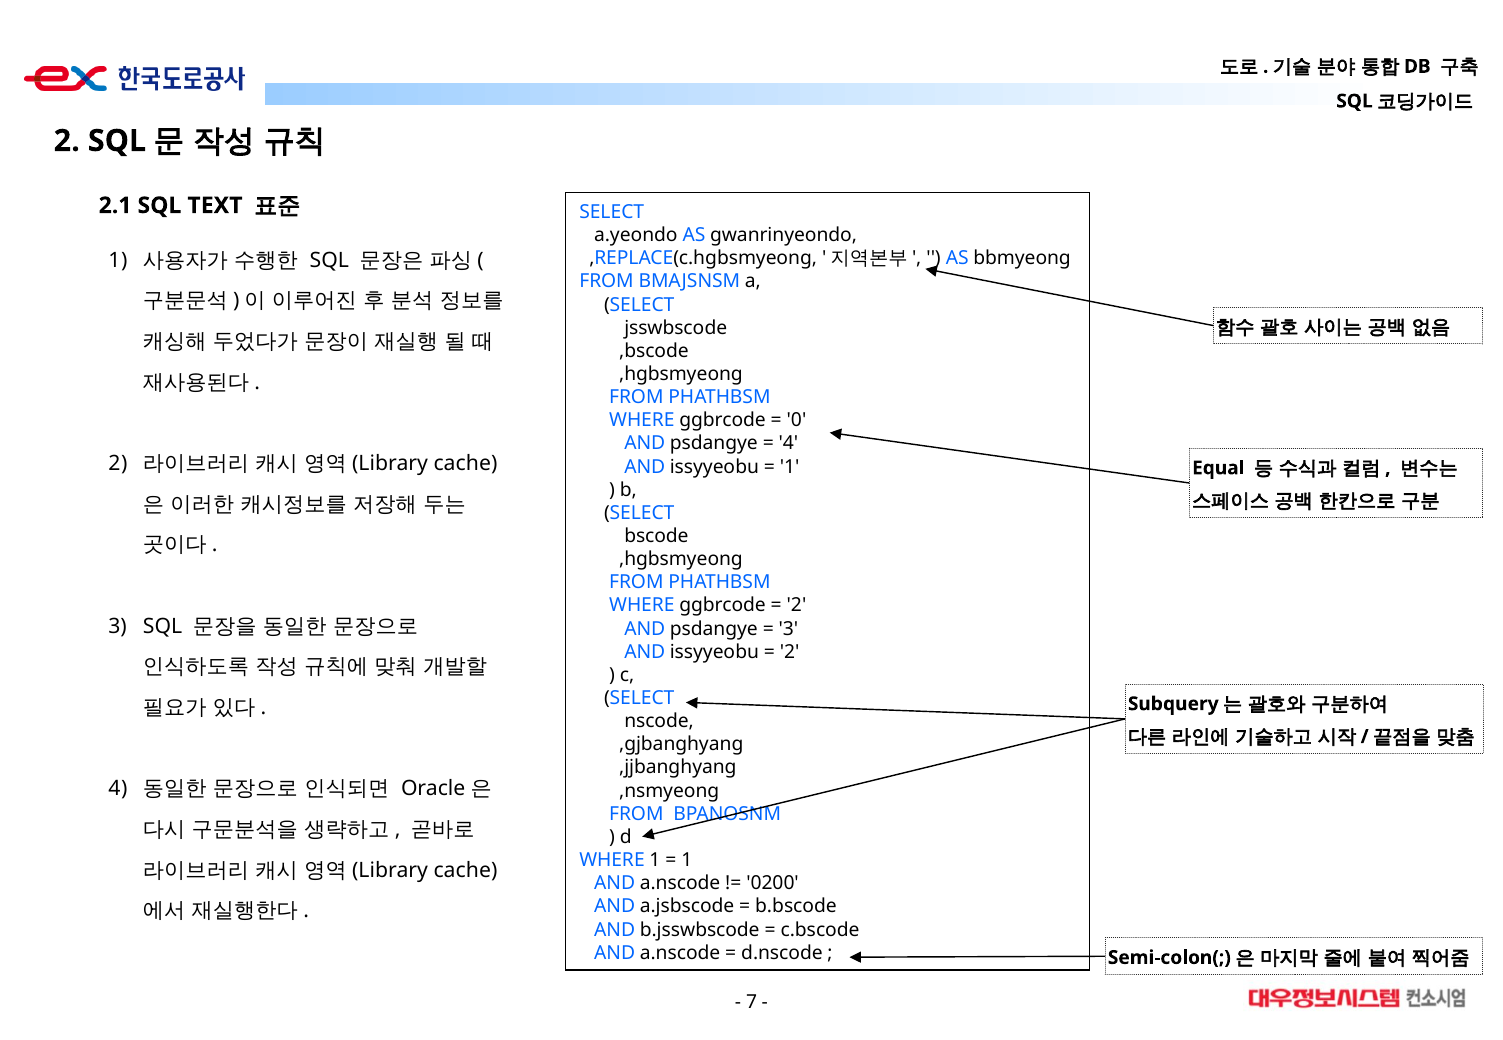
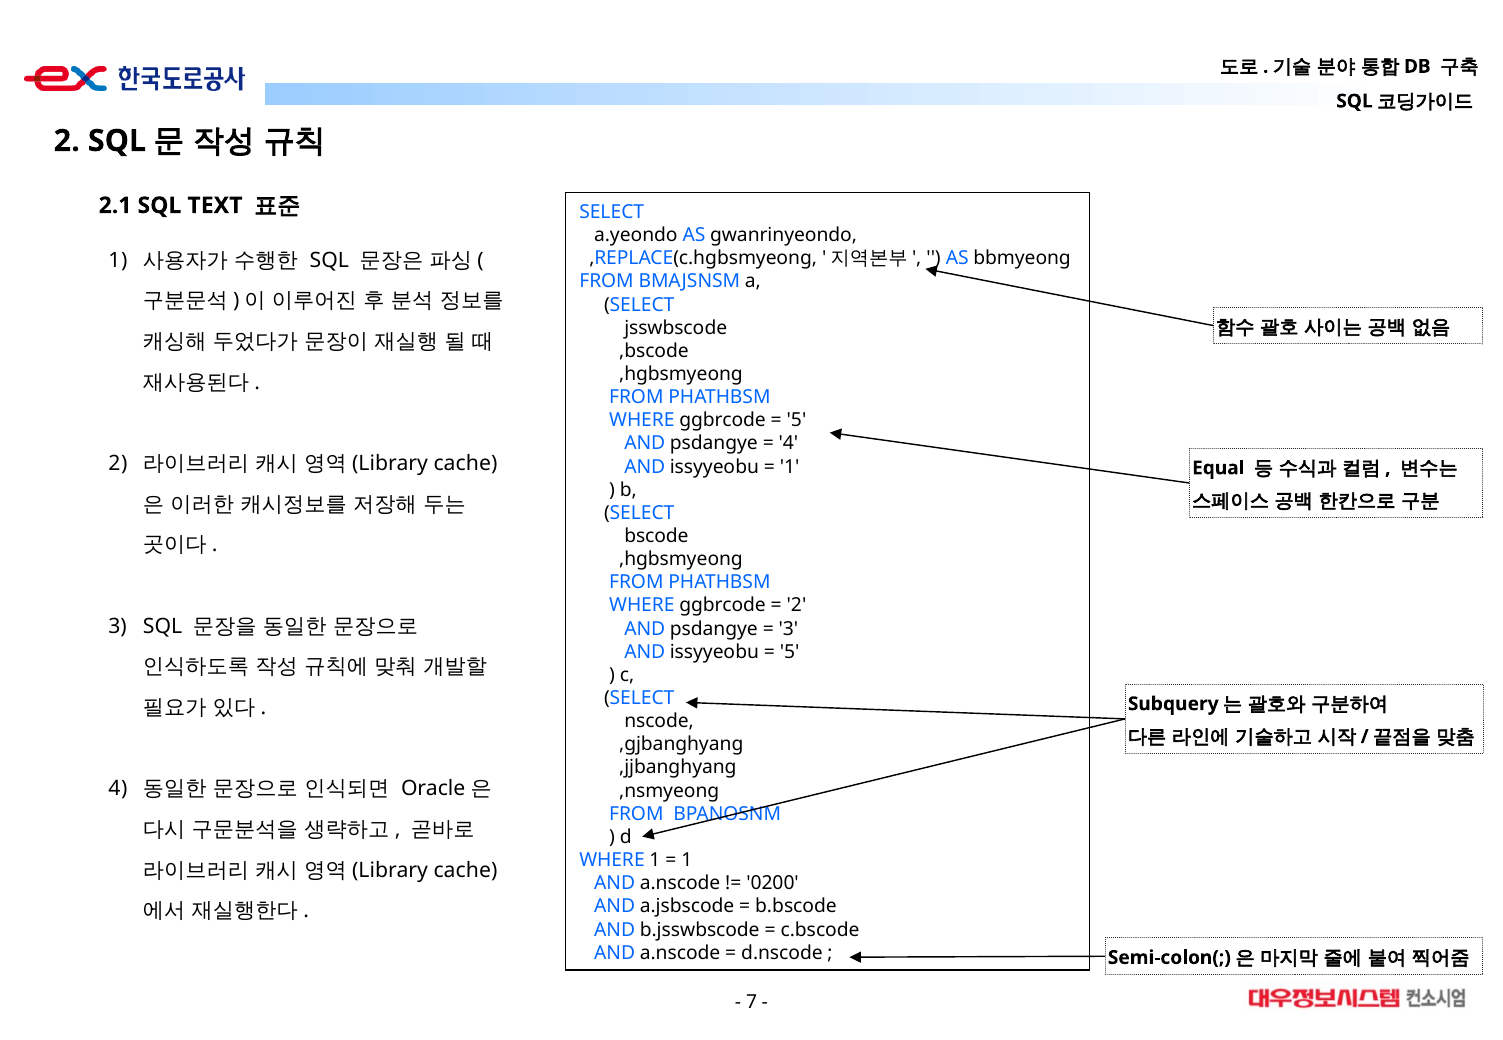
0 at (796, 421): 0 -> 5
2 at (790, 652): 2 -> 5
